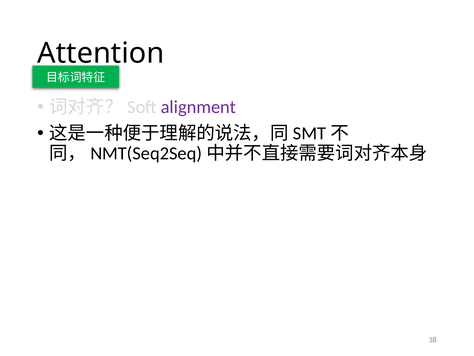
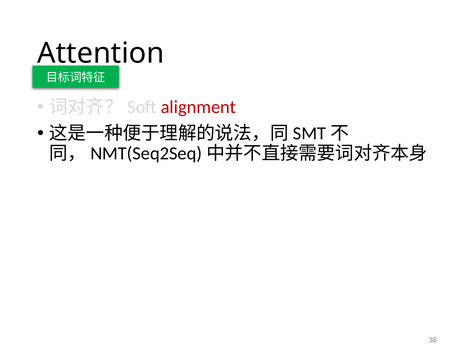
alignment colour: purple -> red
